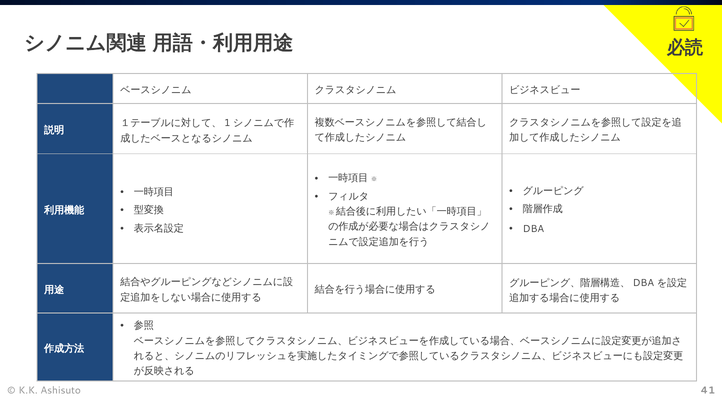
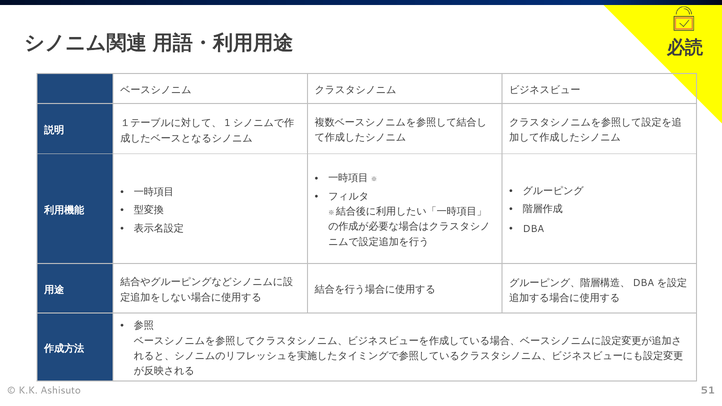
41: 41 -> 51
